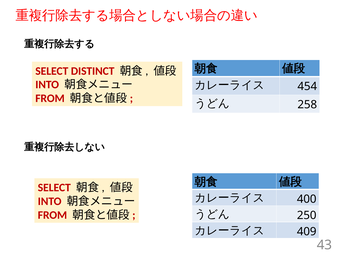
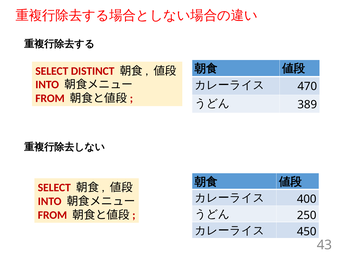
454: 454 -> 470
258: 258 -> 389
409: 409 -> 450
